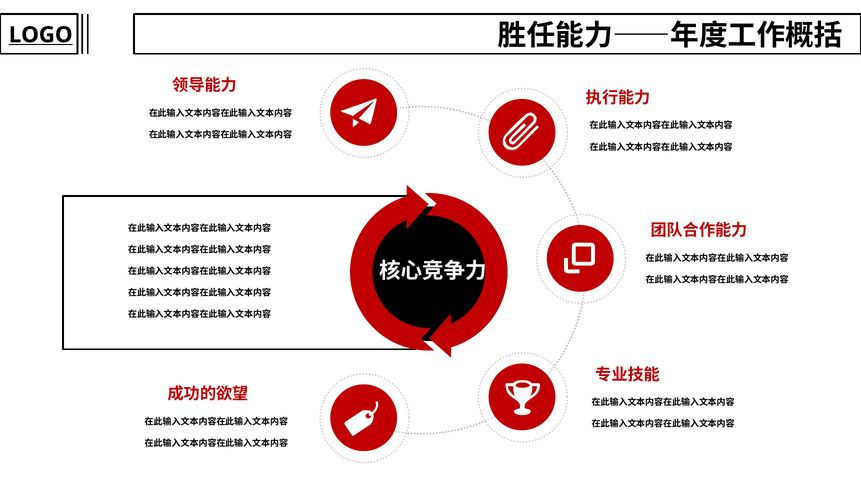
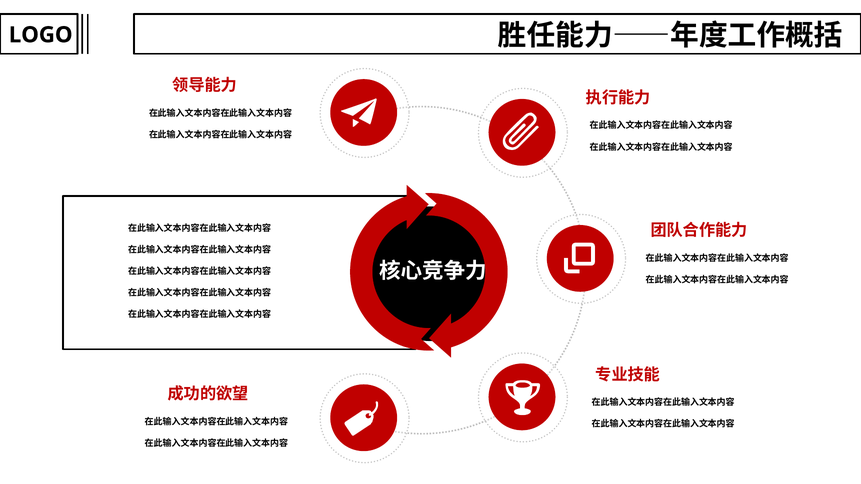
LOGO underline: present -> none
